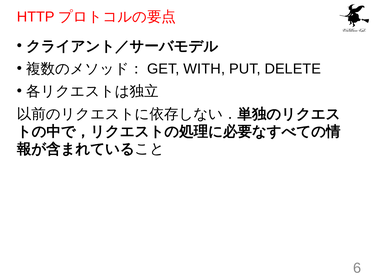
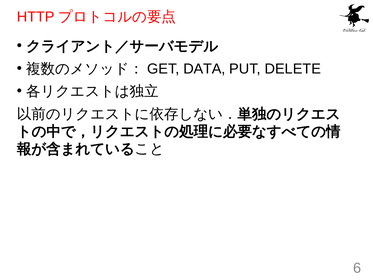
WITH: WITH -> DATA
